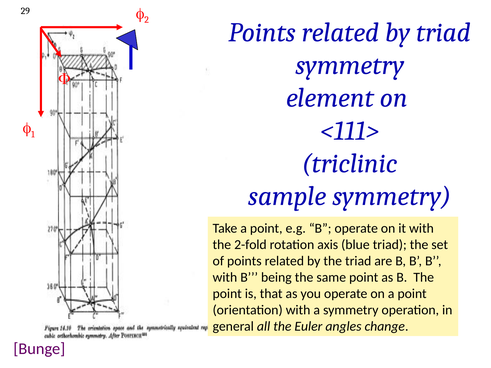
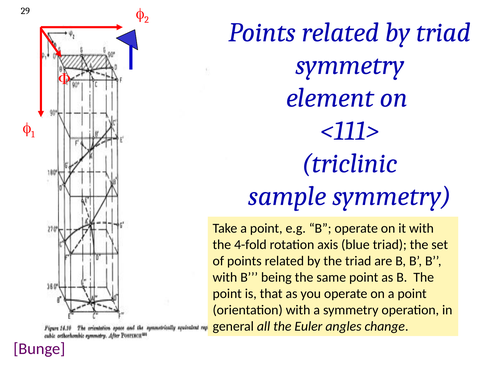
2-fold: 2-fold -> 4-fold
